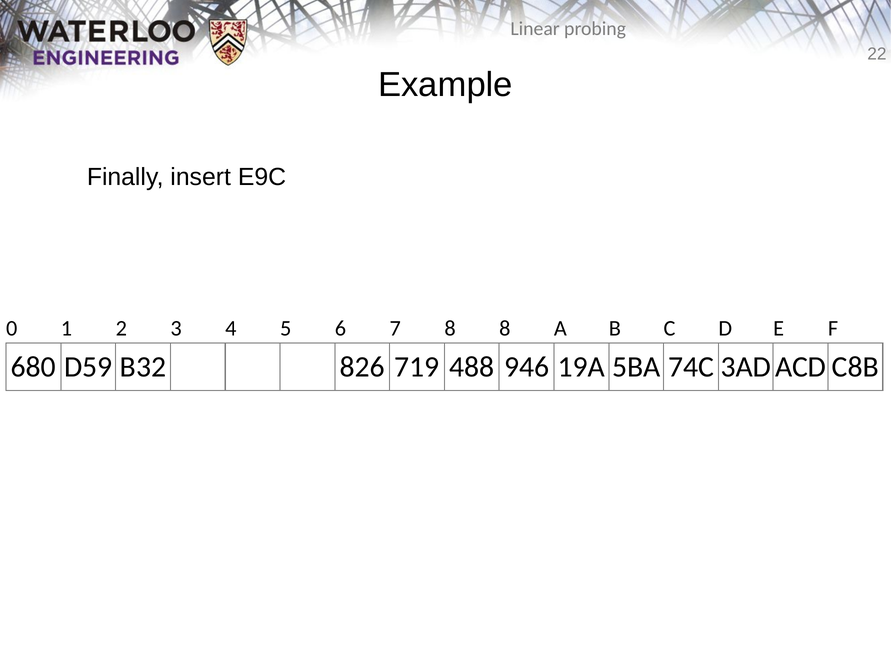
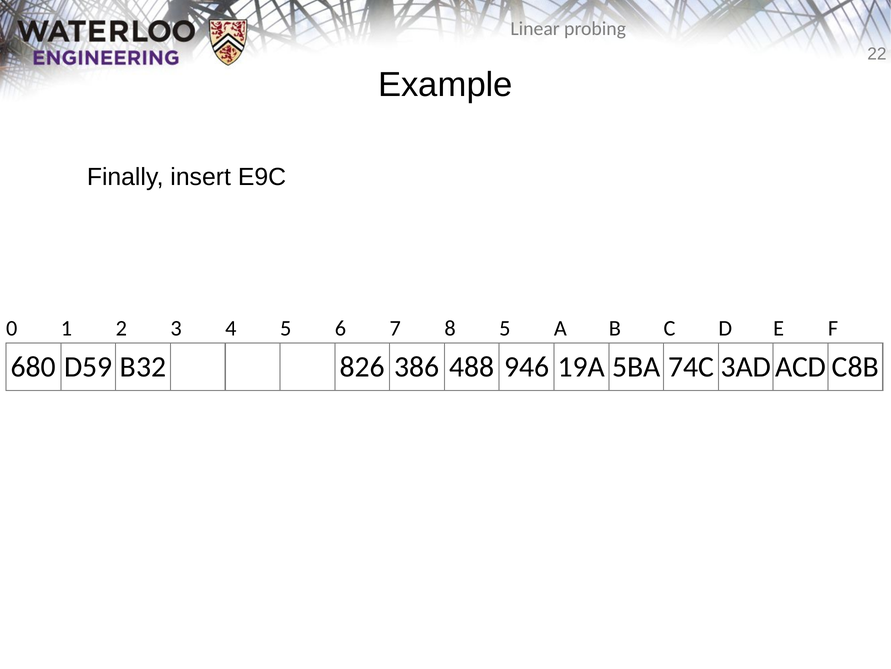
8 8: 8 -> 5
719: 719 -> 386
